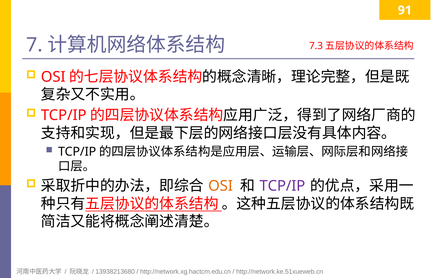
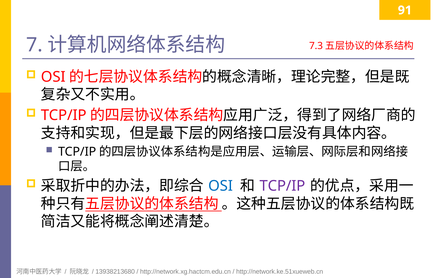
OSI at (221, 186) colour: orange -> blue
